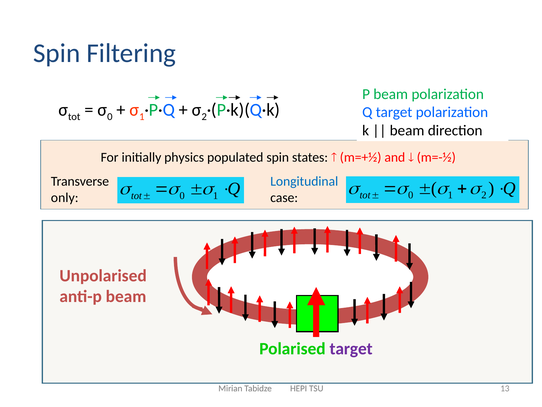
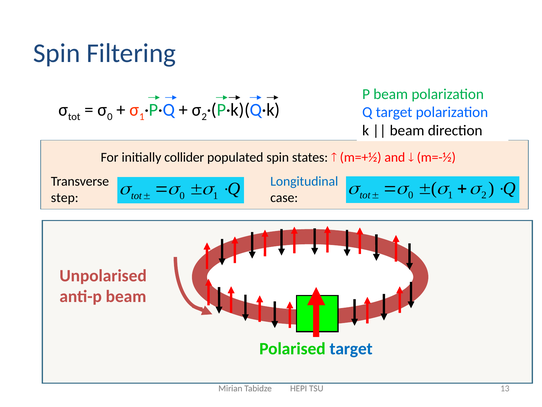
physics: physics -> collider
only: only -> step
target at (351, 348) colour: purple -> blue
